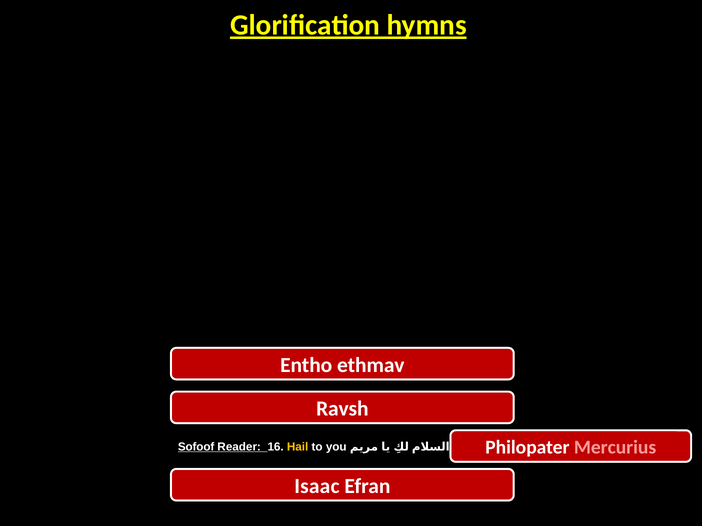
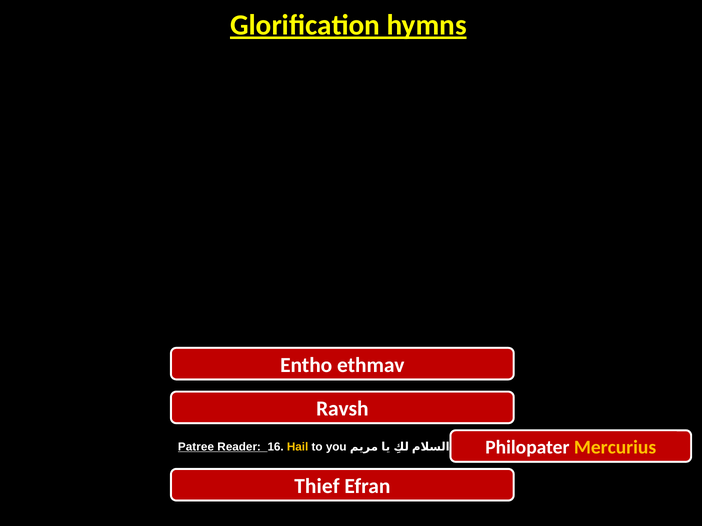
Sofoof: Sofoof -> Patree
Mercurius colour: pink -> yellow
Isaac: Isaac -> Thief
